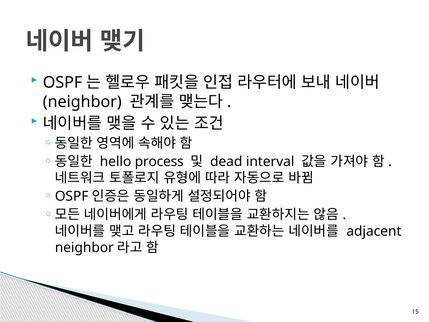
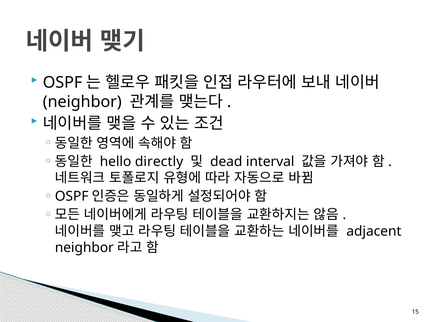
process: process -> directly
